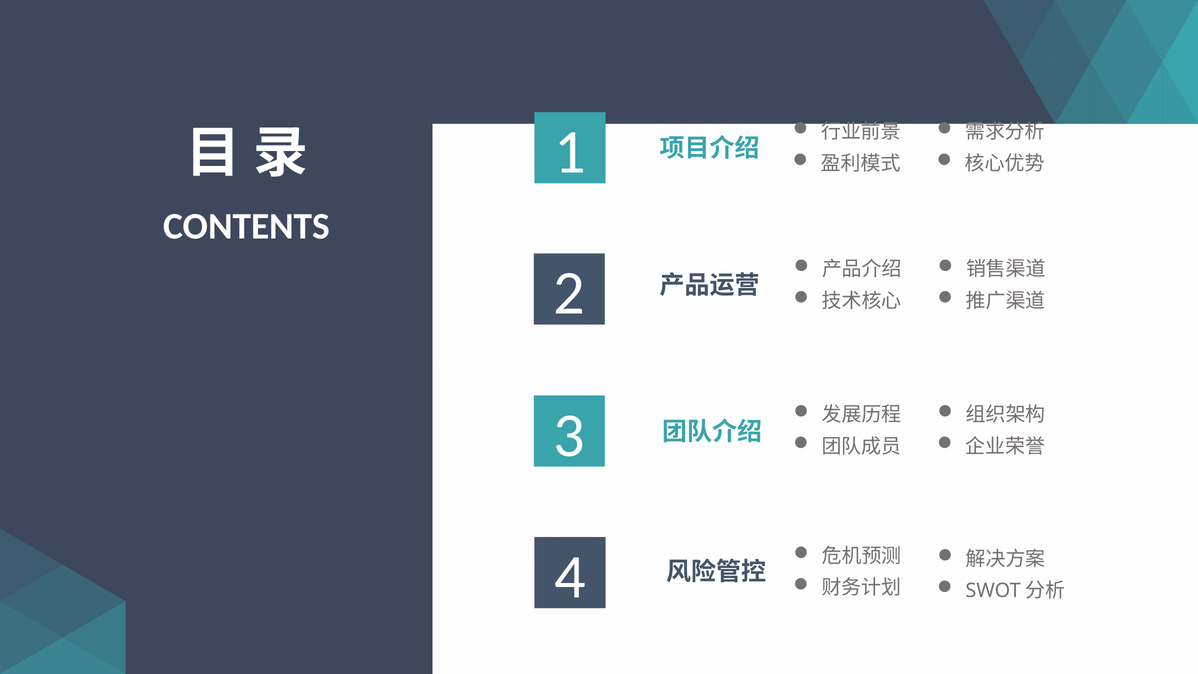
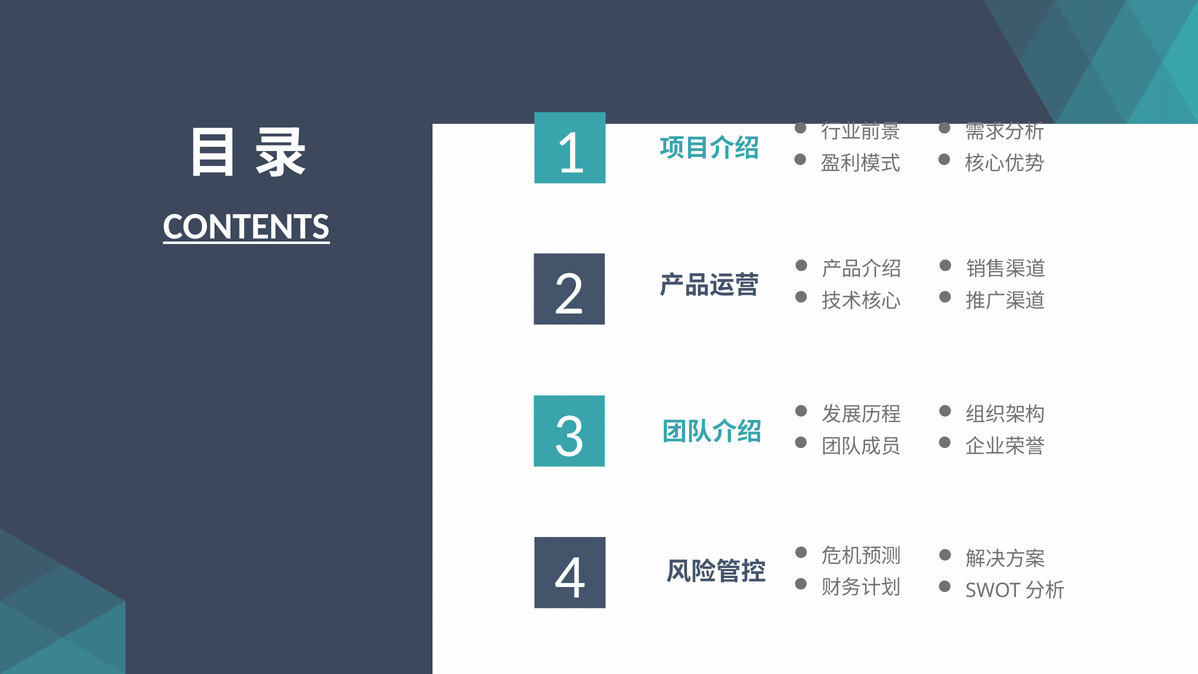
CONTENTS underline: none -> present
